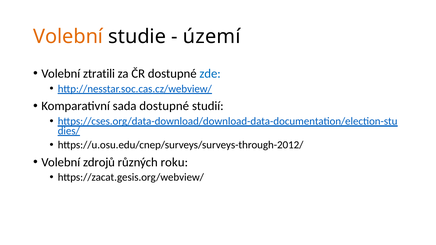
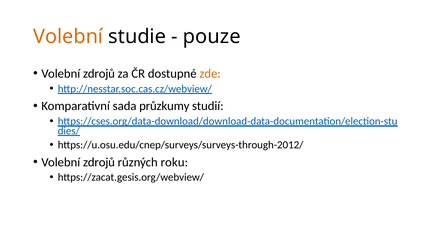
území: území -> pouze
ztratili at (99, 74): ztratili -> zdrojů
zde colour: blue -> orange
sada dostupné: dostupné -> průzkumy
